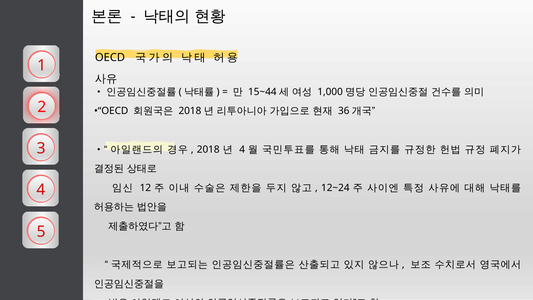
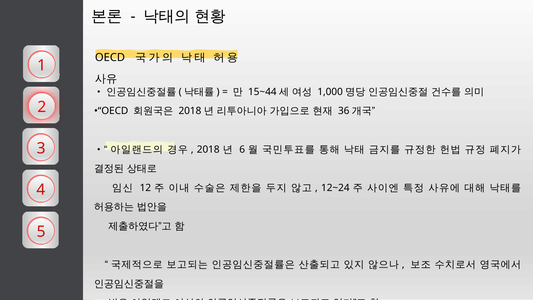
4 at (242, 149): 4 -> 6
